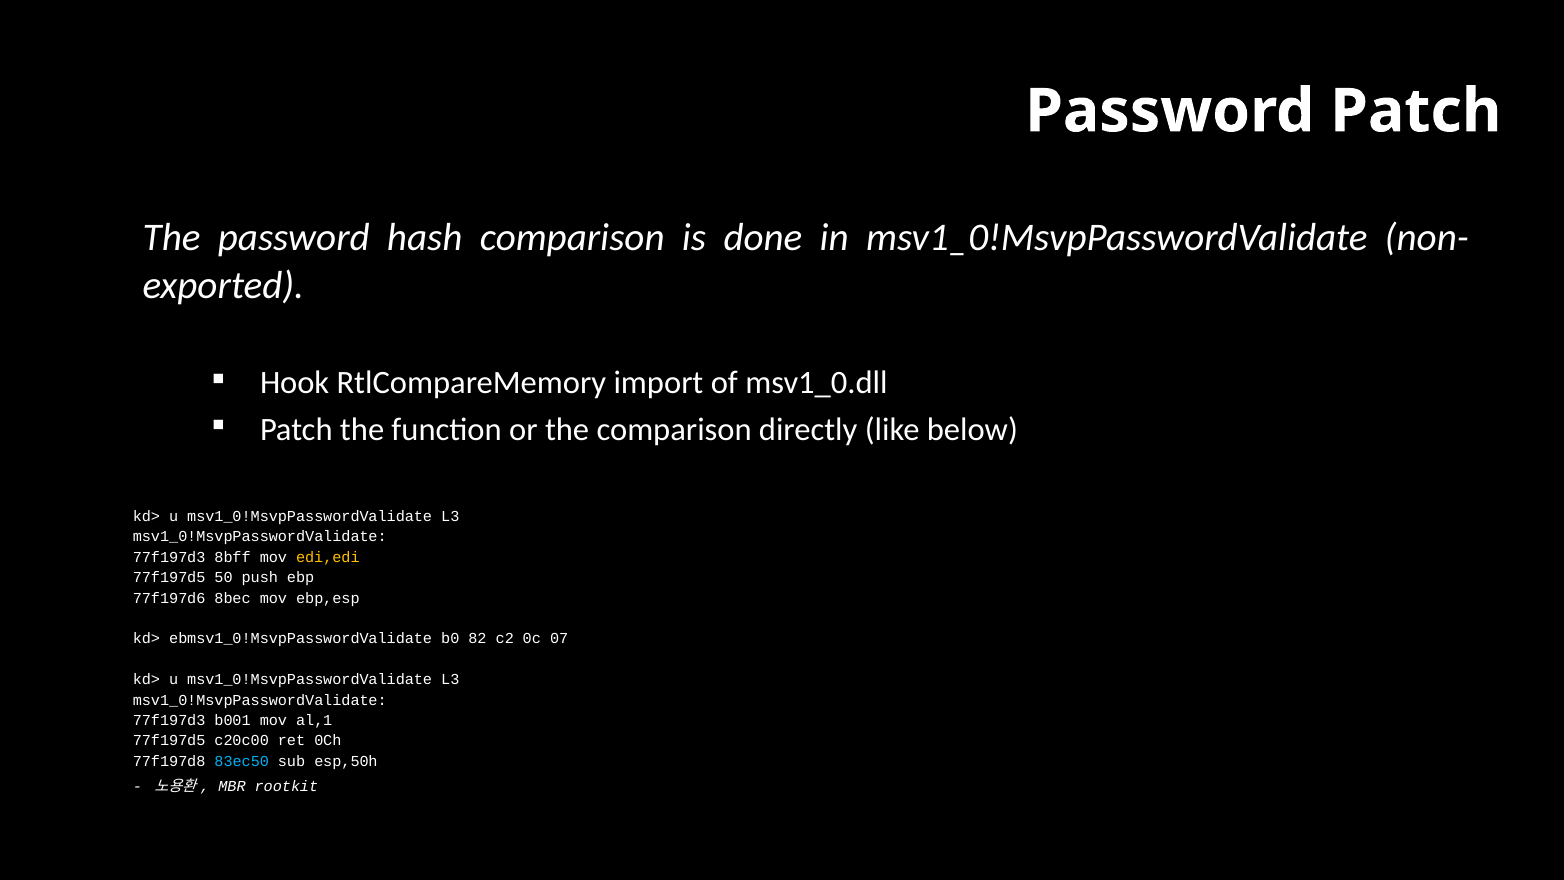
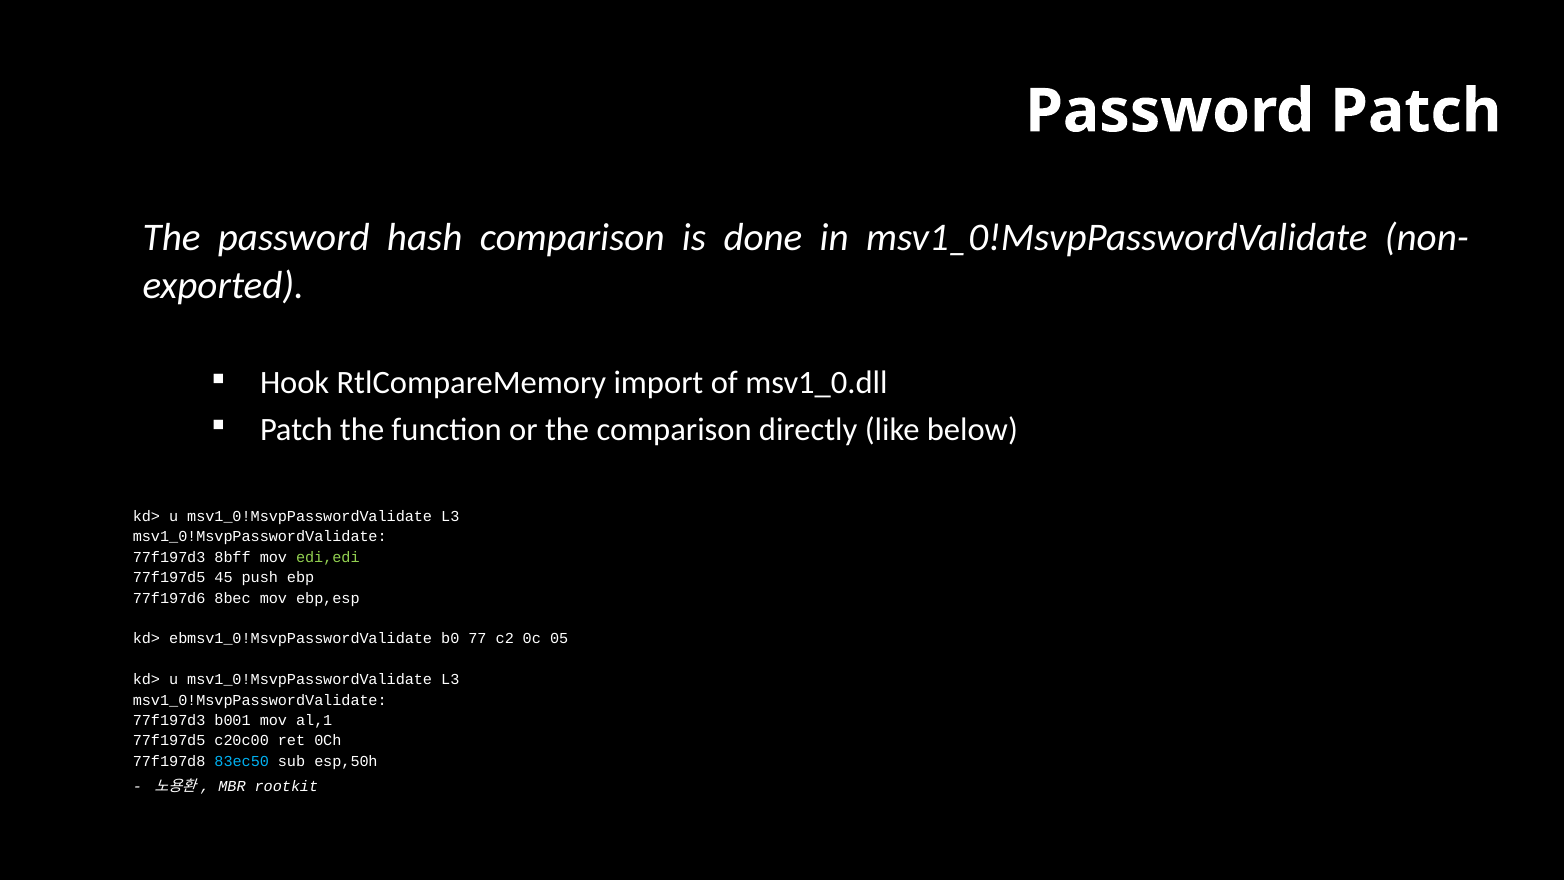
edi,edi colour: yellow -> light green
50: 50 -> 45
82: 82 -> 77
07: 07 -> 05
